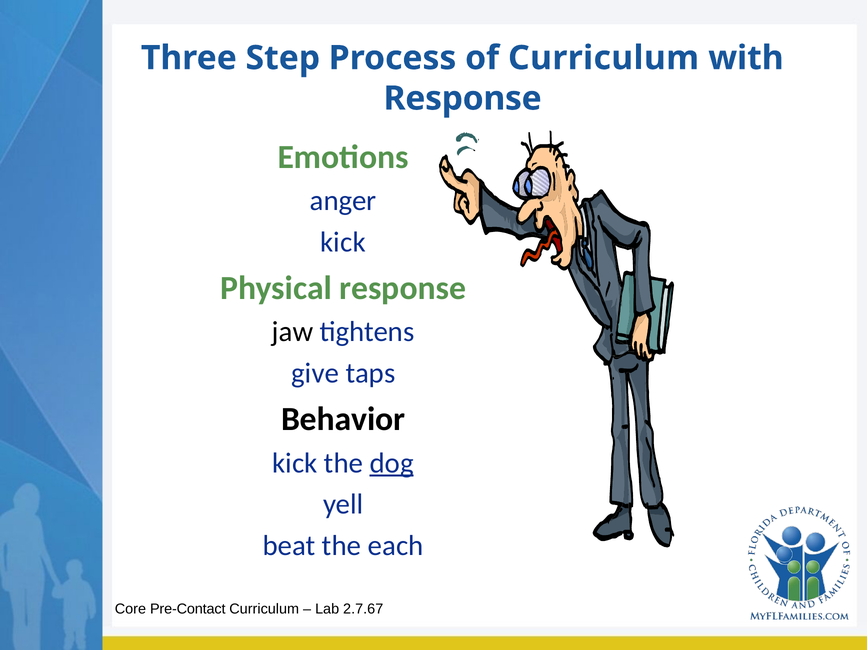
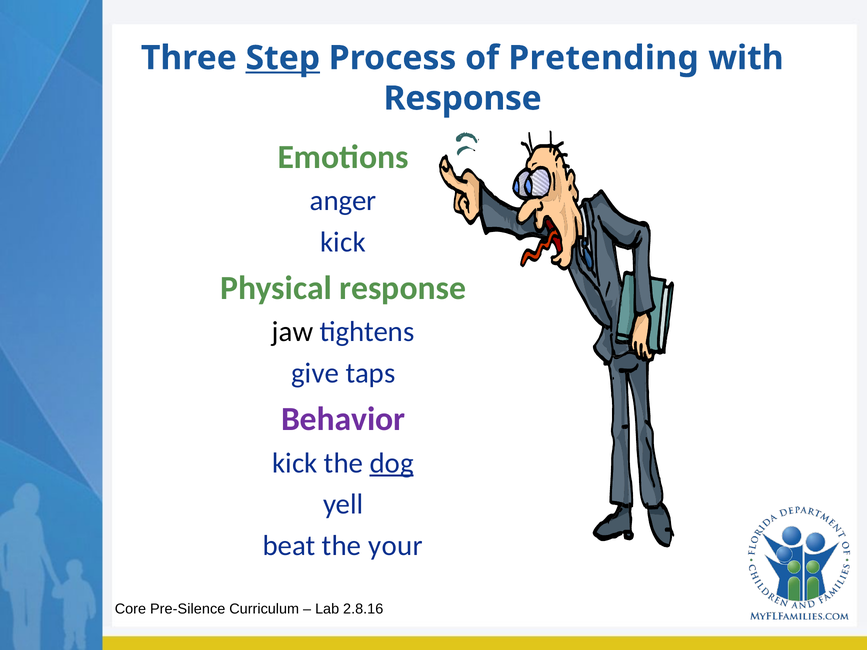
Step underline: none -> present
of Curriculum: Curriculum -> Pretending
Behavior colour: black -> purple
each: each -> your
Pre-Contact: Pre-Contact -> Pre-Silence
2.7.67: 2.7.67 -> 2.8.16
